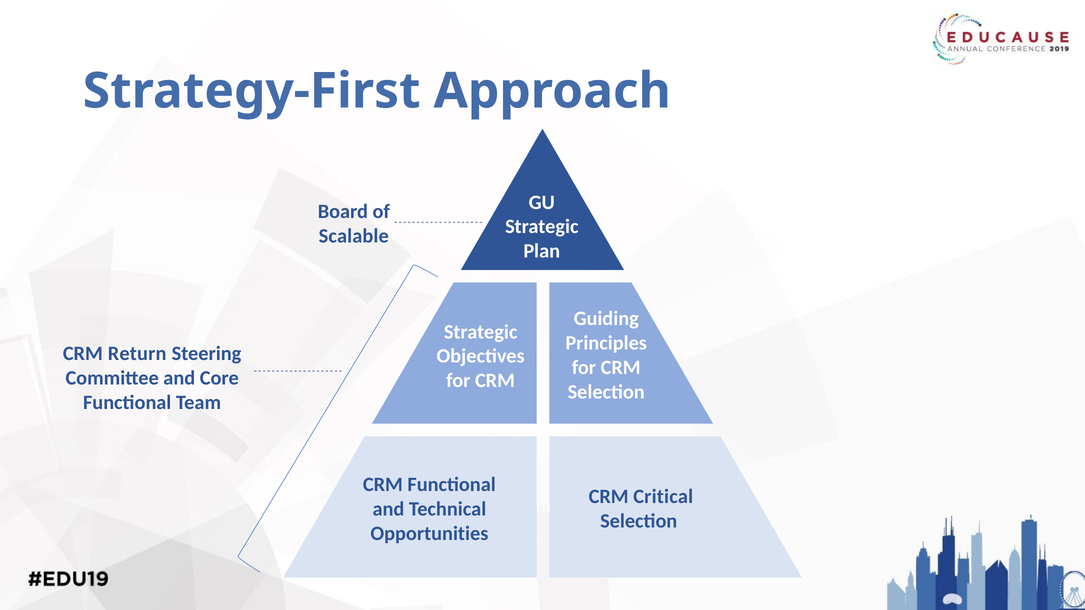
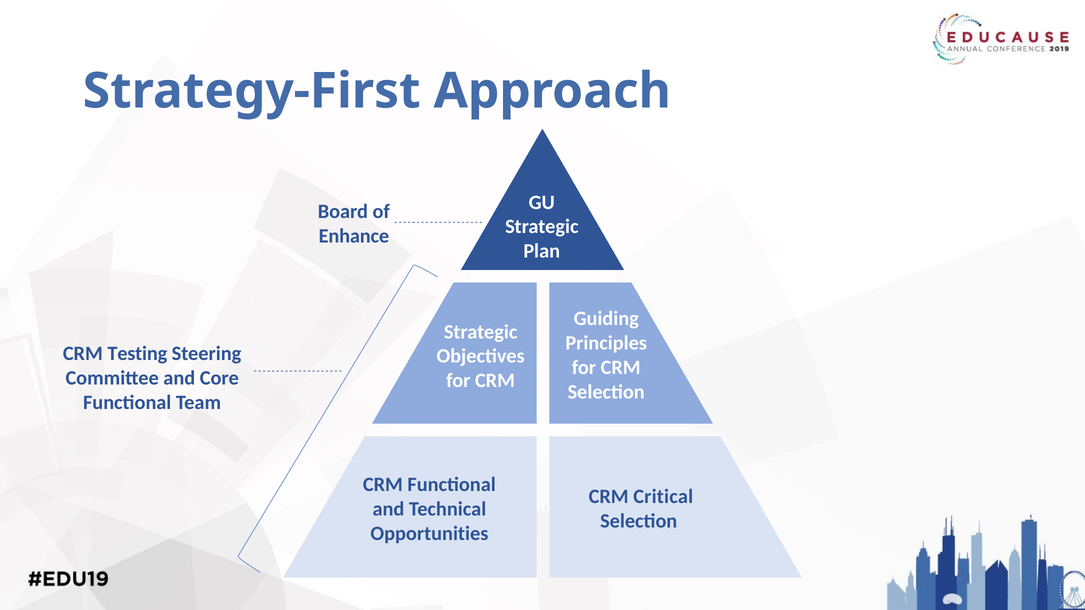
Scalable: Scalable -> Enhance
Return: Return -> Testing
